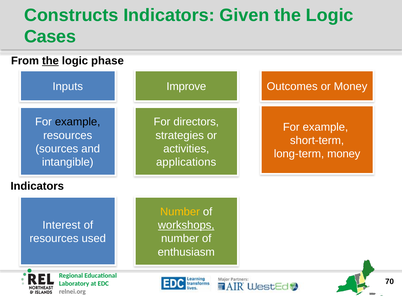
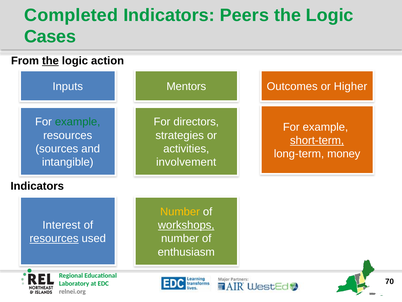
Constructs: Constructs -> Completed
Given: Given -> Peers
phase: phase -> action
Improve: Improve -> Mentors
or Money: Money -> Higher
example at (78, 122) colour: black -> green
short-term underline: none -> present
applications: applications -> involvement
resources at (54, 238) underline: none -> present
